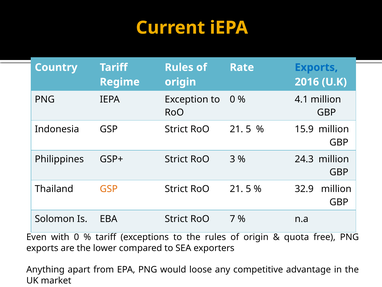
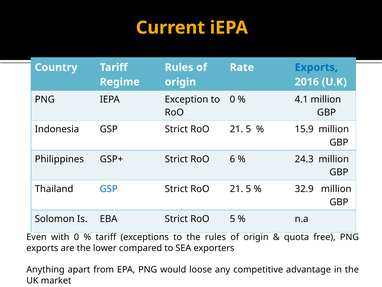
3: 3 -> 6
GSP at (109, 189) colour: orange -> blue
RoO 7: 7 -> 5
